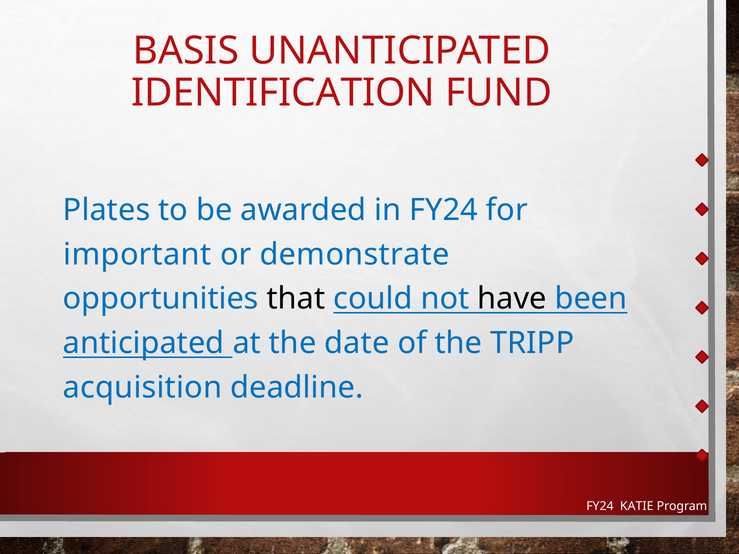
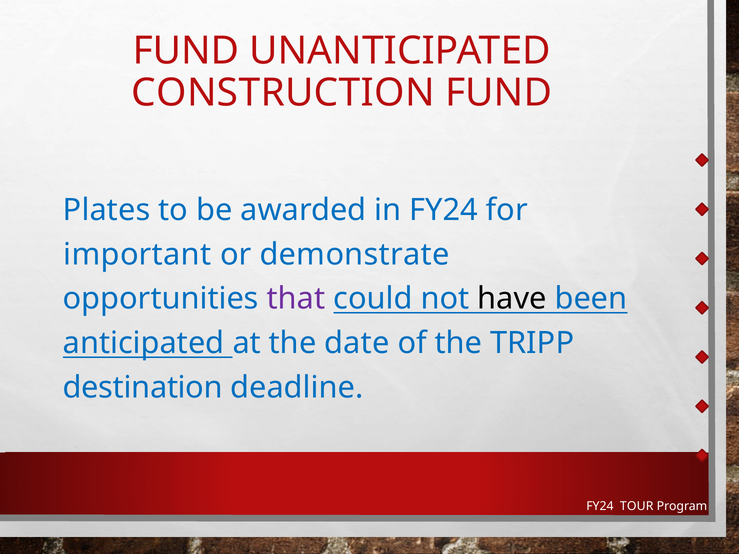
BASIS at (186, 51): BASIS -> FUND
IDENTIFICATION: IDENTIFICATION -> CONSTRUCTION
that colour: black -> purple
acquisition: acquisition -> destination
KATIE: KATIE -> TOUR
